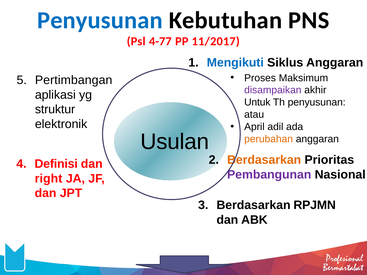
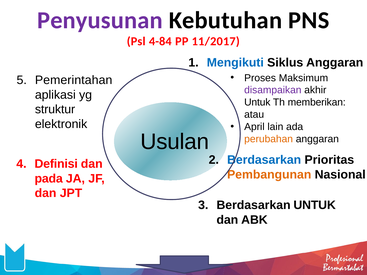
Penyusunan at (100, 20) colour: blue -> purple
4-77: 4-77 -> 4-84
Pertimbangan: Pertimbangan -> Pemerintahan
Th penyusunan: penyusunan -> memberikan
adil: adil -> lain
Berdasarkan at (264, 160) colour: orange -> blue
Pembangunan colour: purple -> orange
right: right -> pada
Berdasarkan RPJMN: RPJMN -> UNTUK
